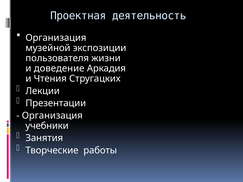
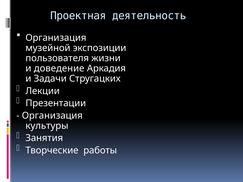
Чтения: Чтения -> Задачи
учебники: учебники -> культуры
